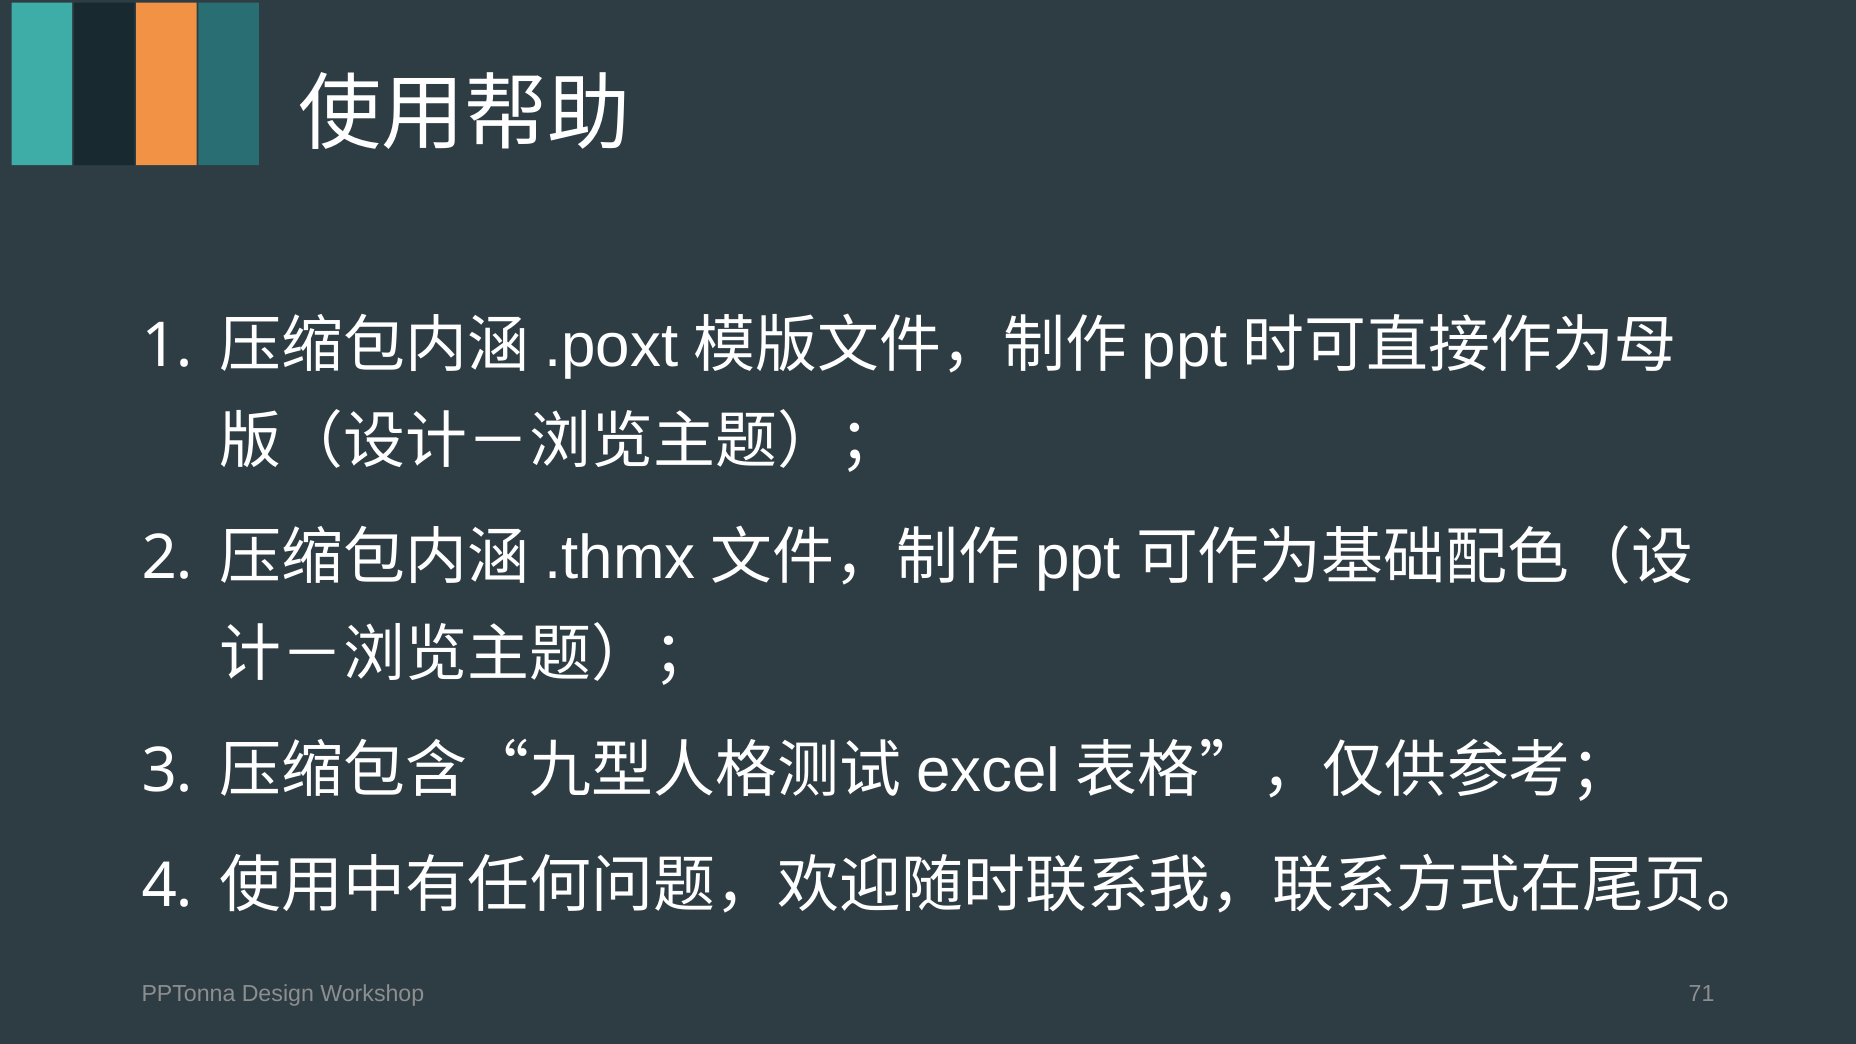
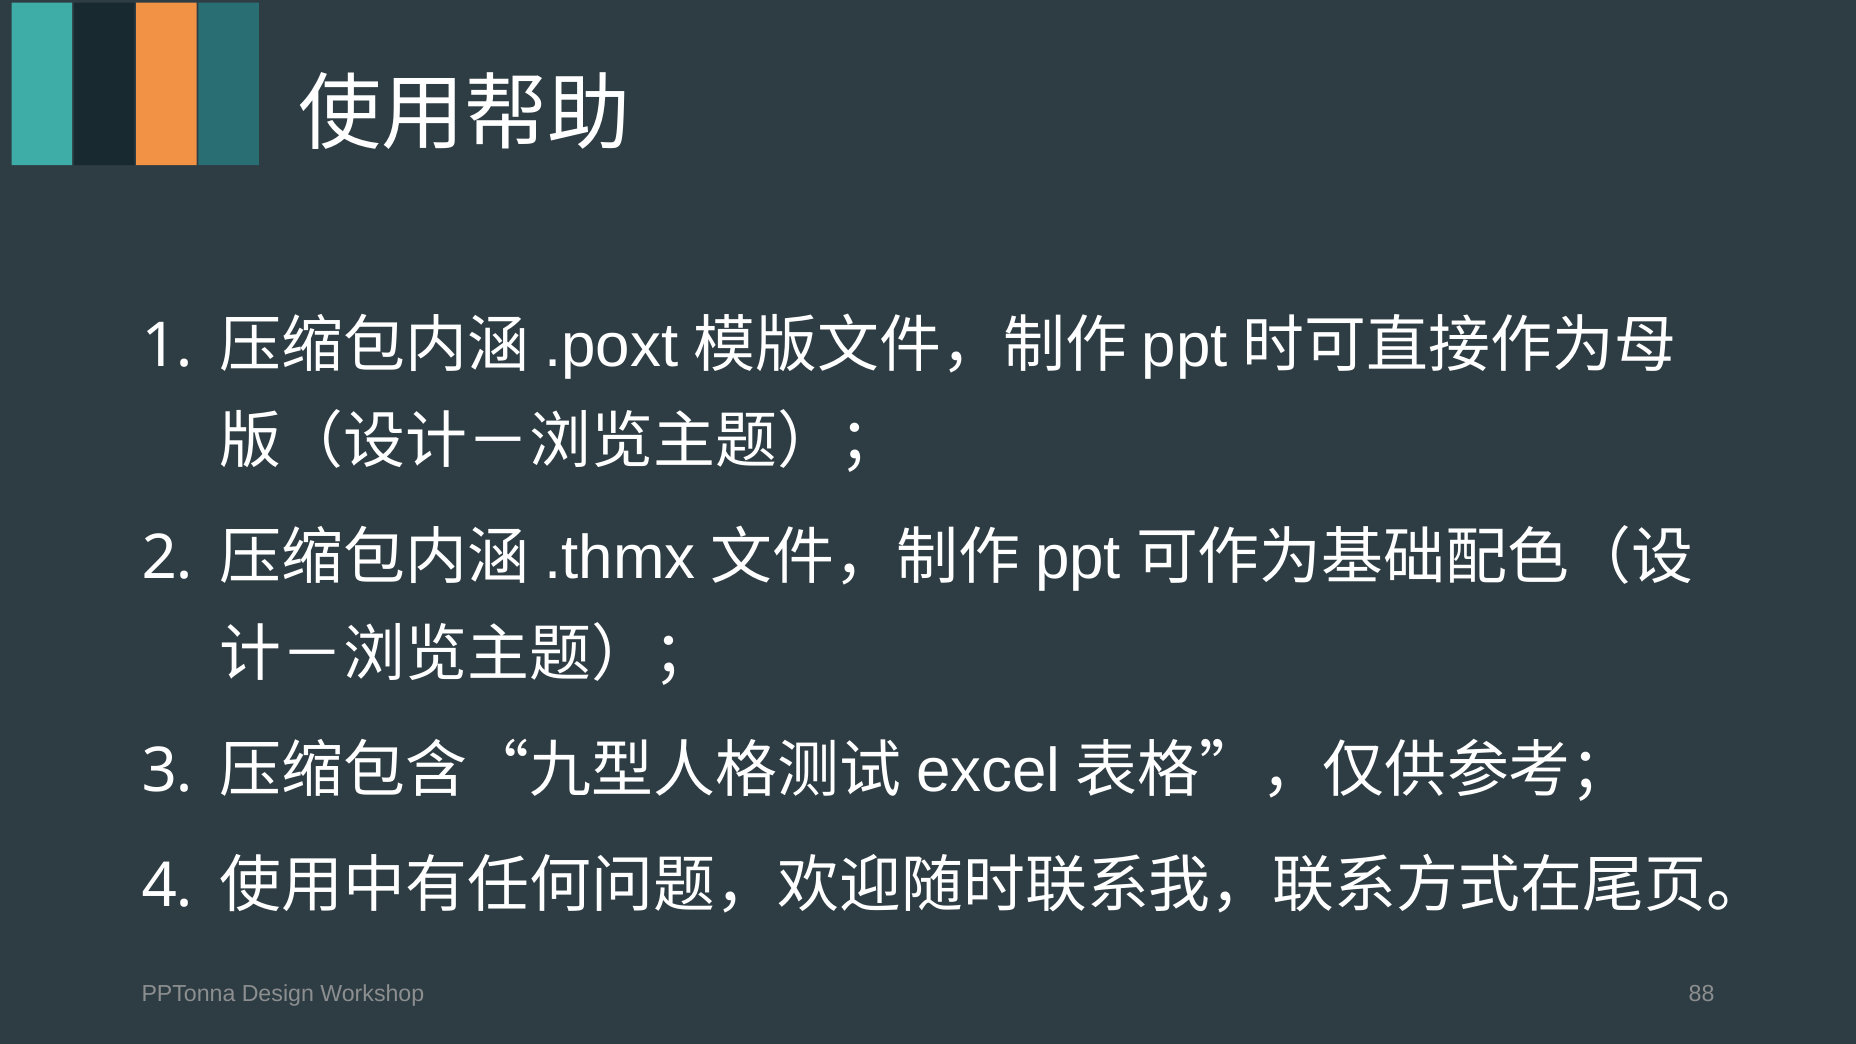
71: 71 -> 88
